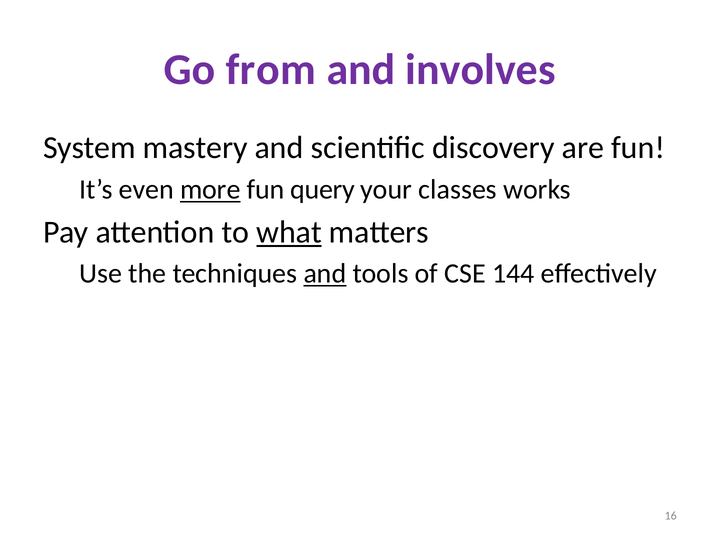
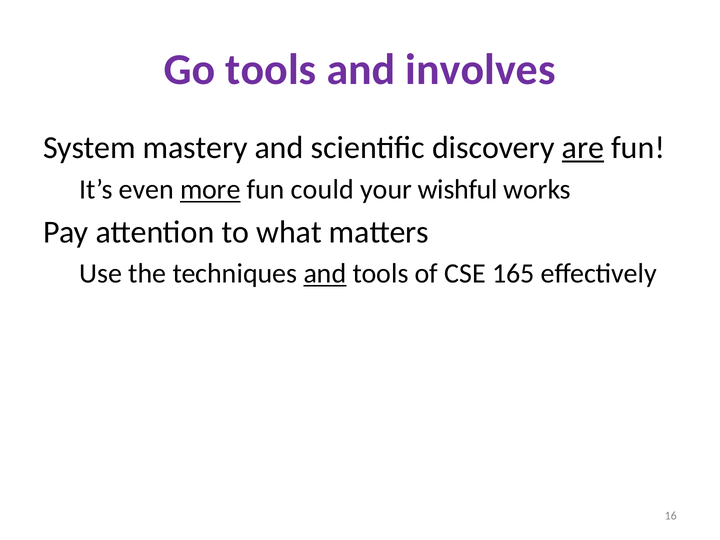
Go from: from -> tools
are underline: none -> present
query: query -> could
classes: classes -> wishful
what underline: present -> none
144: 144 -> 165
